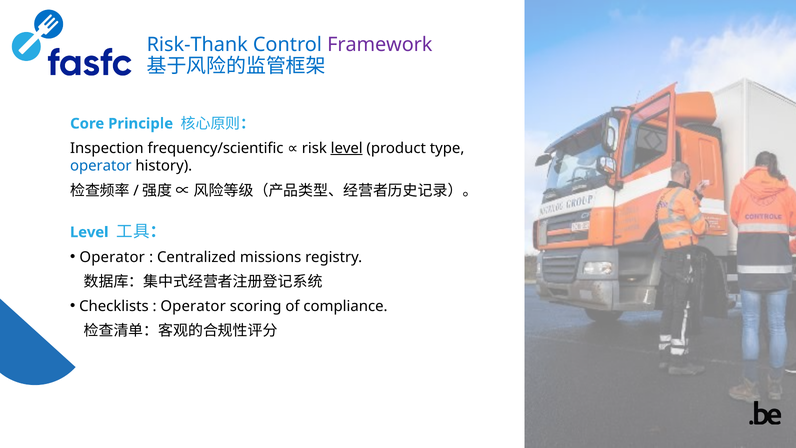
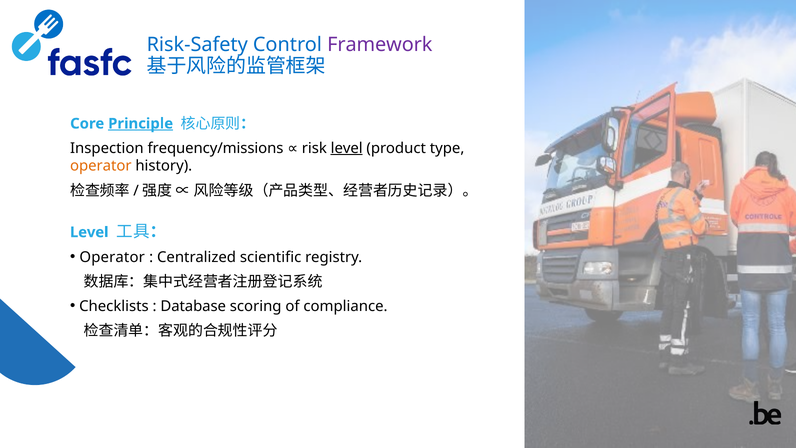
Risk-Thank: Risk-Thank -> Risk-Safety
Principle underline: none -> present
frequency/scientific: frequency/scientific -> frequency/missions
operator at (101, 166) colour: blue -> orange
missions: missions -> scientific
Operator at (193, 306): Operator -> Database
